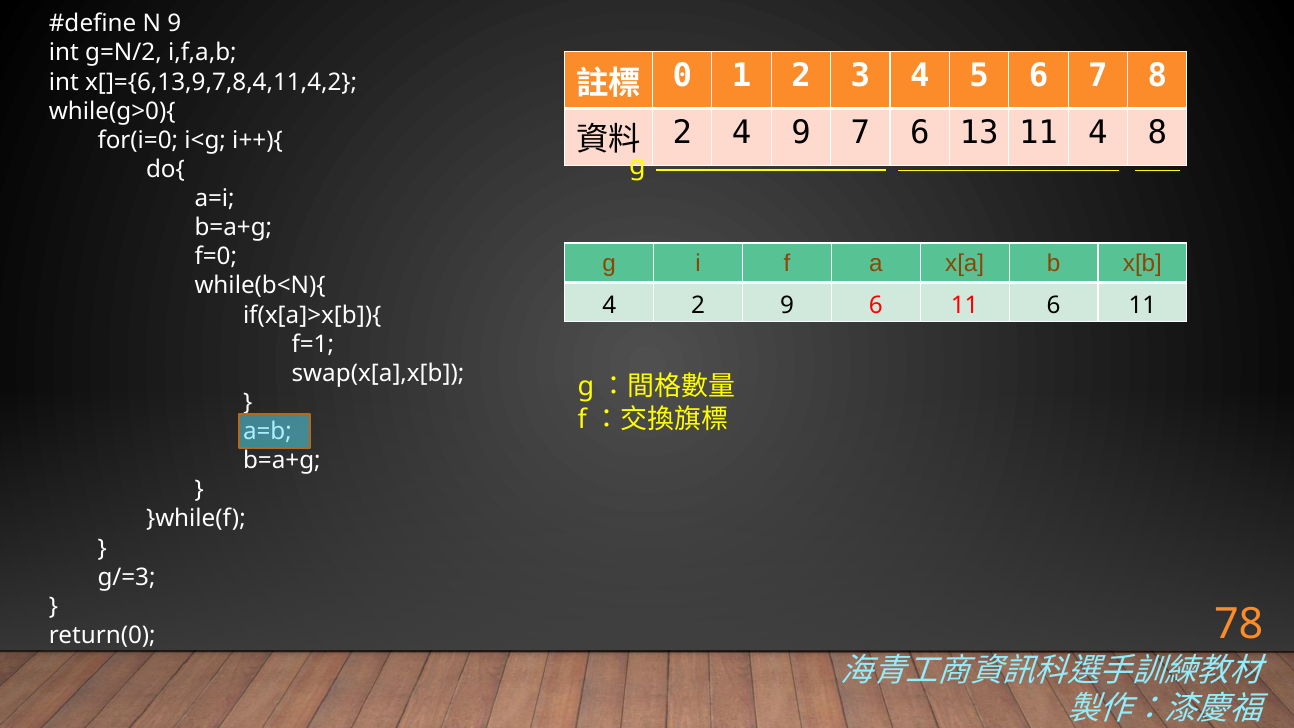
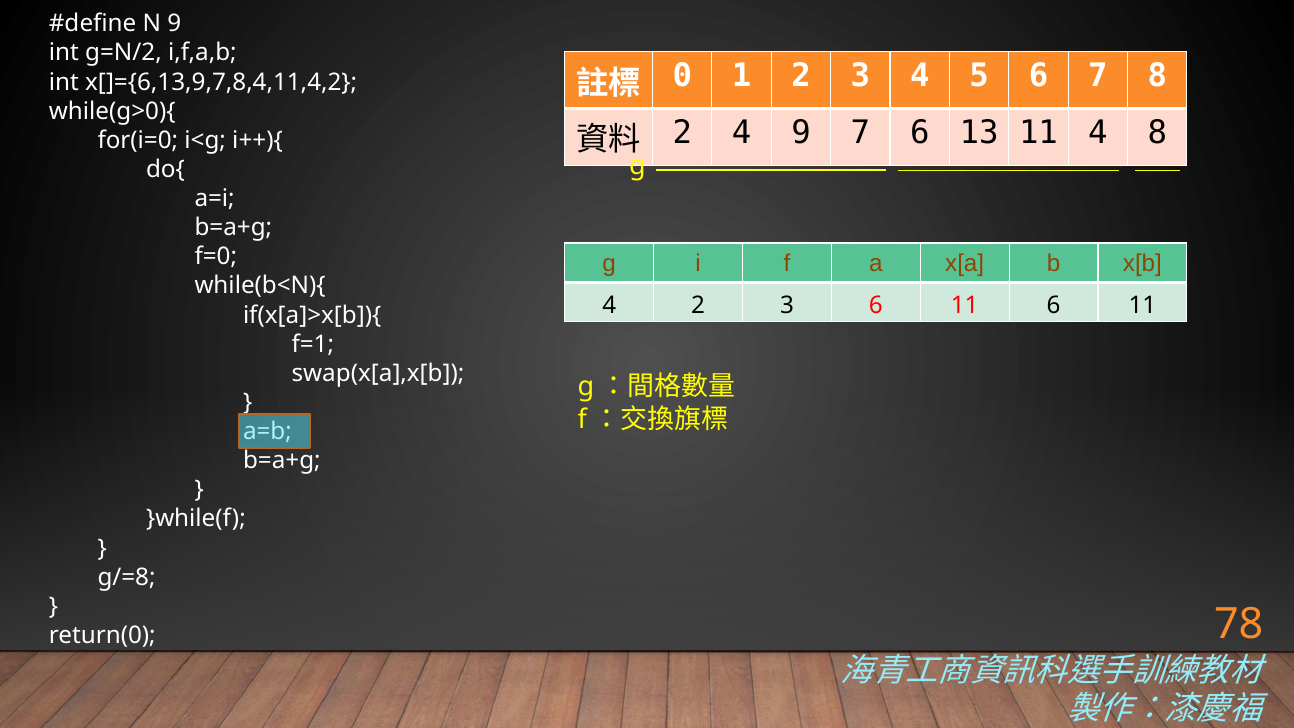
4 2 9: 9 -> 3
g/=3: g/=3 -> g/=8
